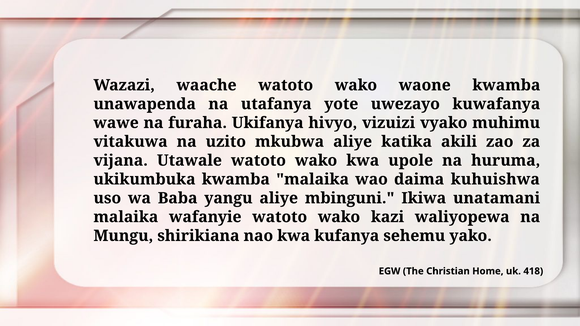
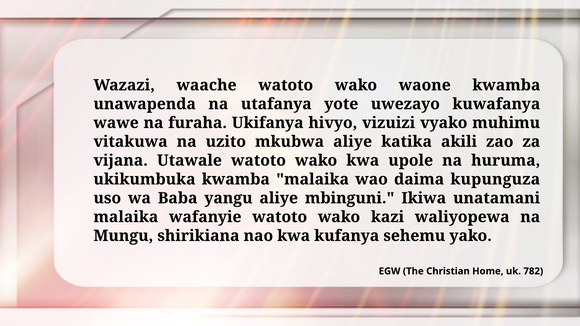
kuhuishwa: kuhuishwa -> kupunguza
418: 418 -> 782
